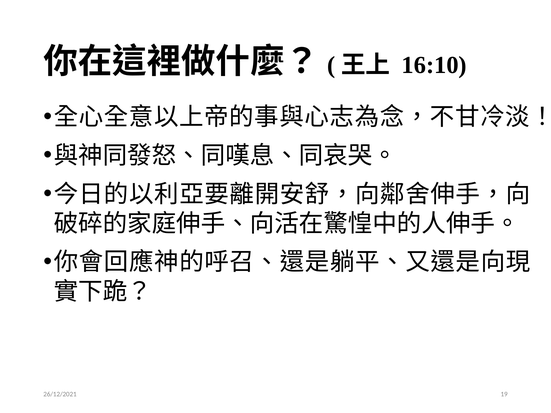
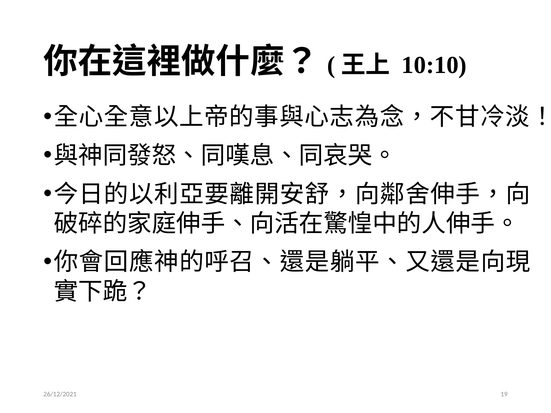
16:10: 16:10 -> 10:10
